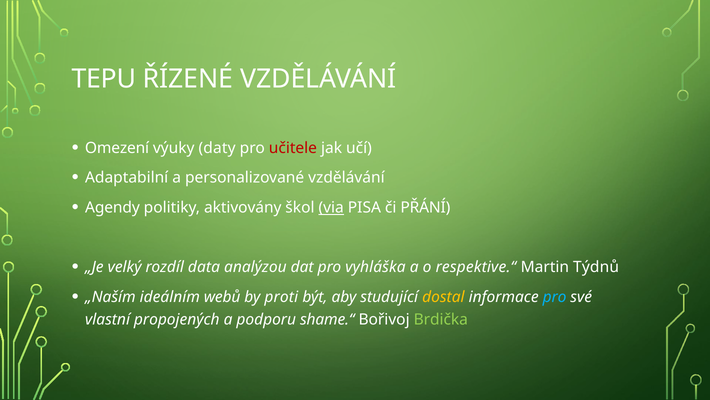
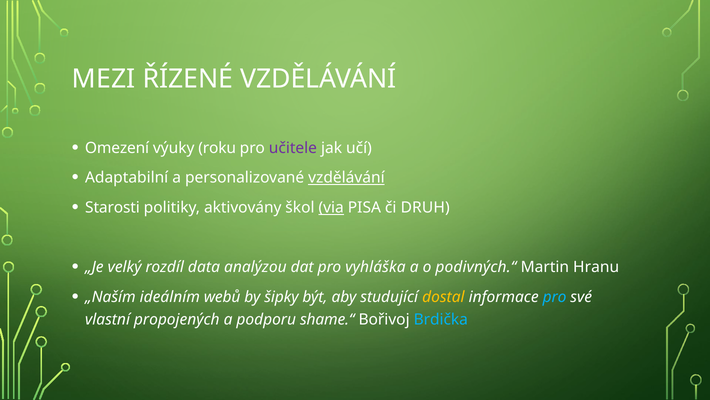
TEPU: TEPU -> MEZI
daty: daty -> roku
učitele colour: red -> purple
vzdělávání at (346, 178) underline: none -> present
Agendy: Agendy -> Starosti
PŘÁNÍ: PŘÁNÍ -> DRUH
respektive.“: respektive.“ -> podivných.“
Týdnů: Týdnů -> Hranu
proti: proti -> šipky
Brdička colour: light green -> light blue
